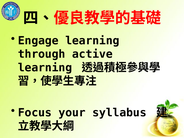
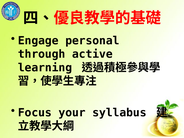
Engage learning: learning -> personal
